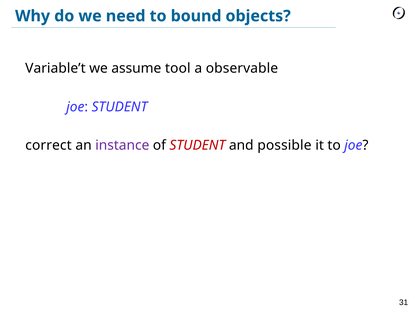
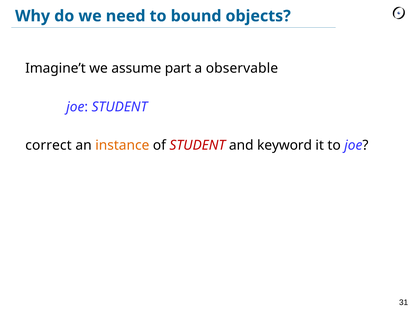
Variable’t: Variable’t -> Imagine’t
tool: tool -> part
instance colour: purple -> orange
possible: possible -> keyword
